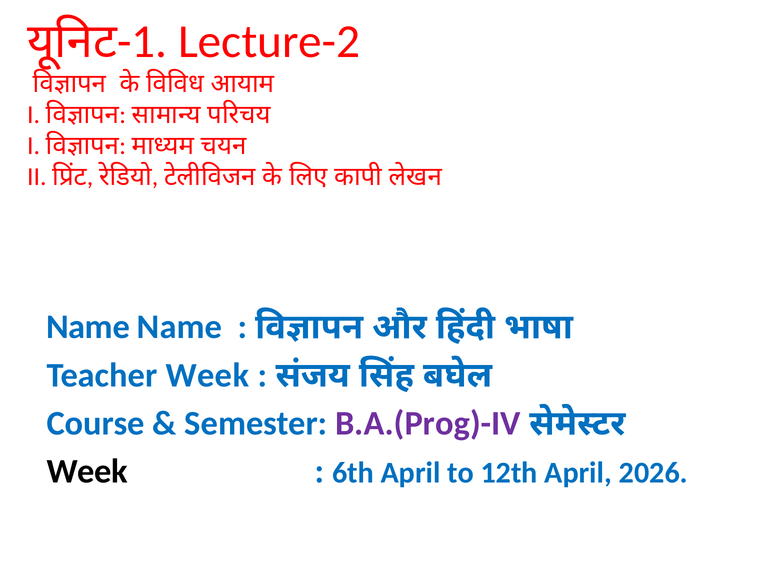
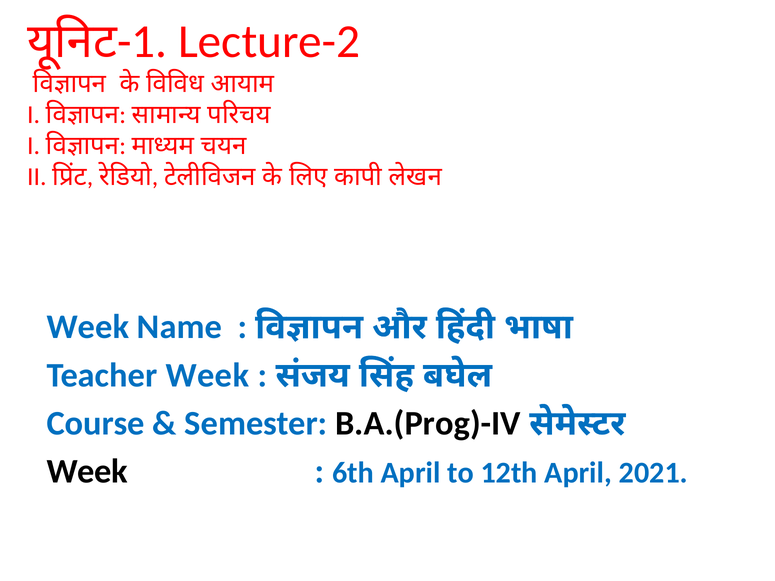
Name at (88, 327): Name -> Week
B.A.(Prog)-IV colour: purple -> black
2026: 2026 -> 2021
